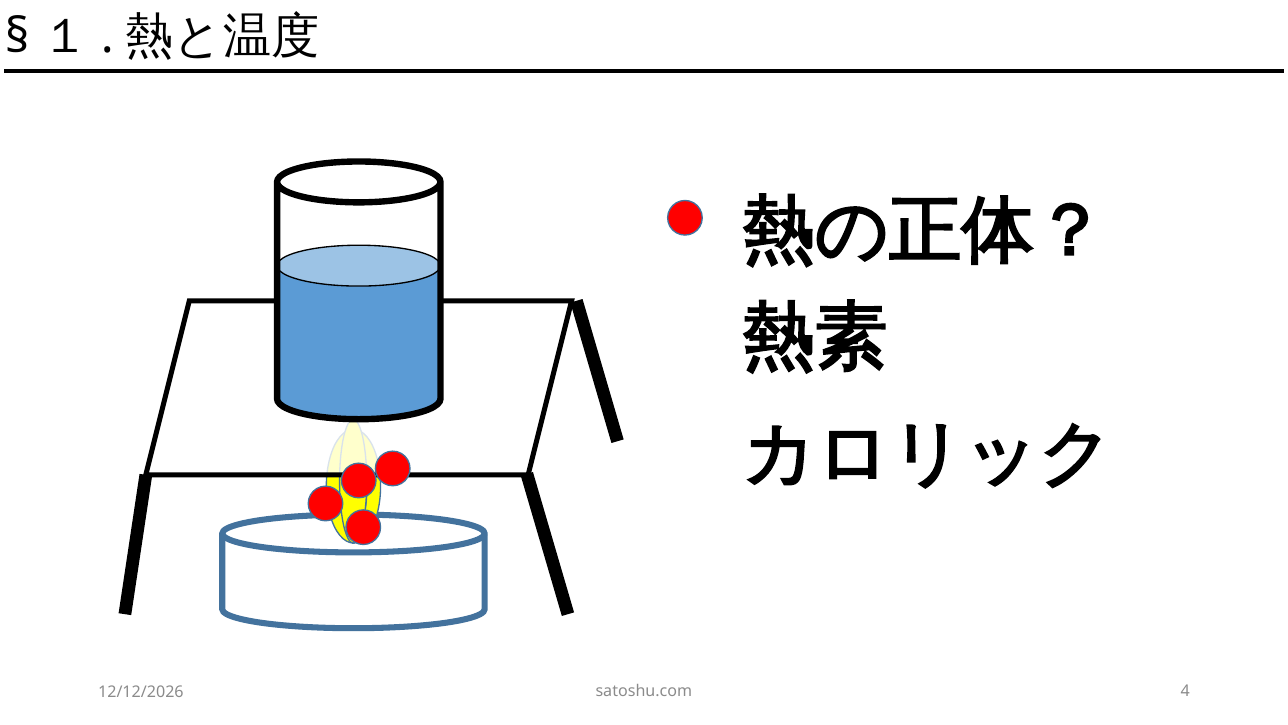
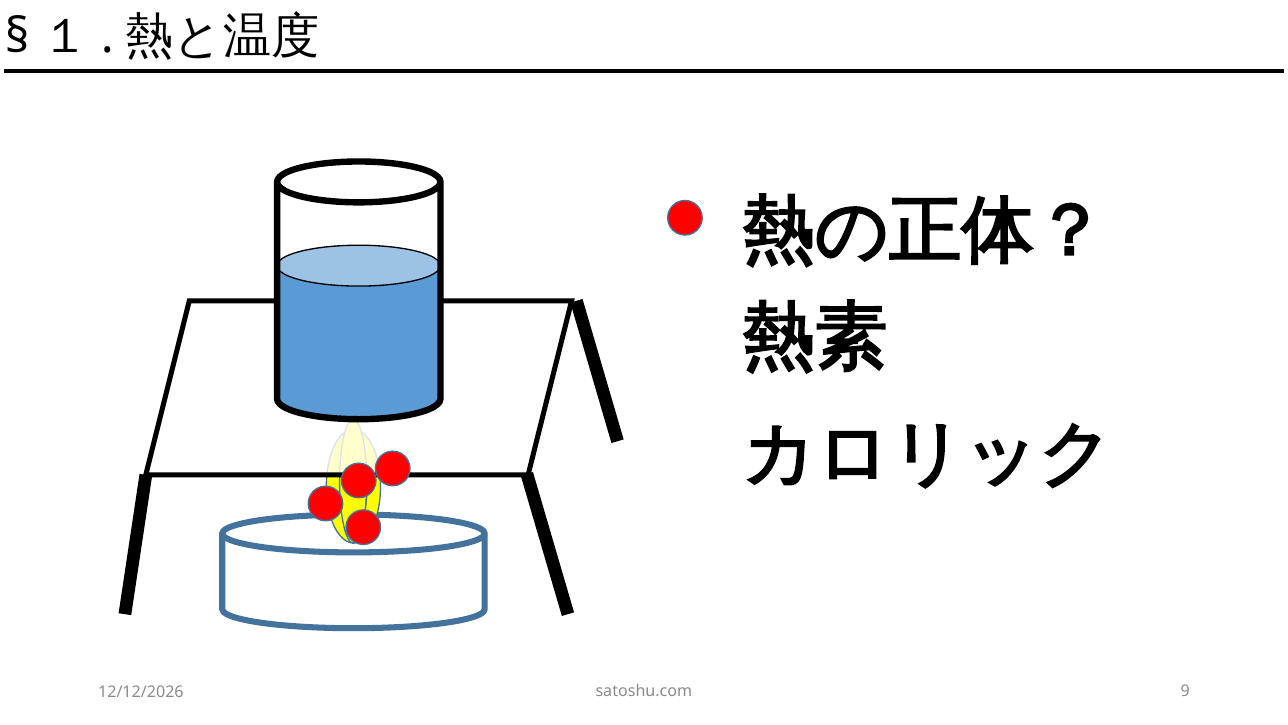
4: 4 -> 9
